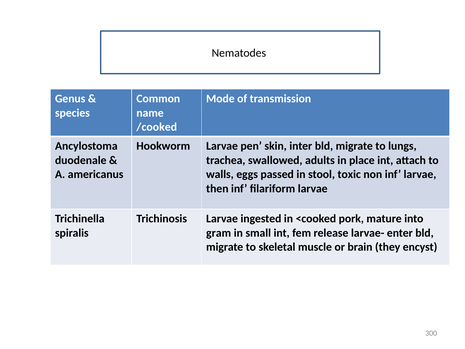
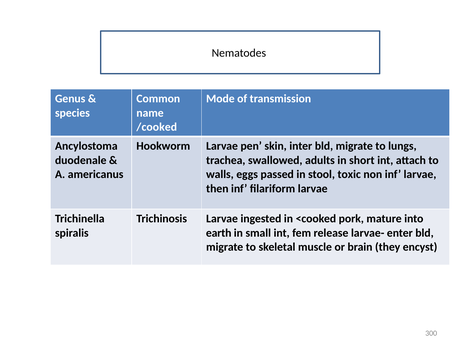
place: place -> short
gram: gram -> earth
